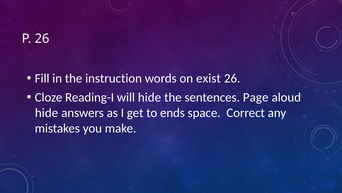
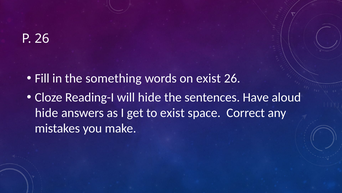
instruction: instruction -> something
Page: Page -> Have
to ends: ends -> exist
